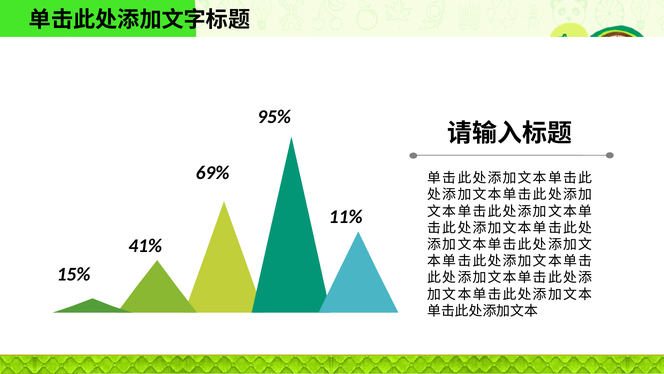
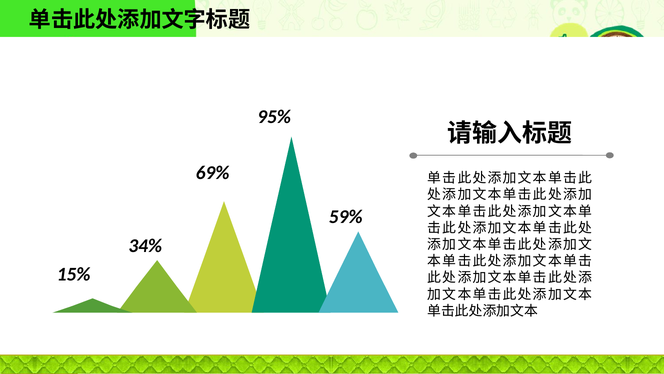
11%: 11% -> 59%
41%: 41% -> 34%
